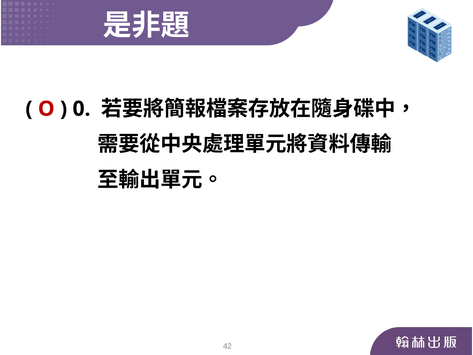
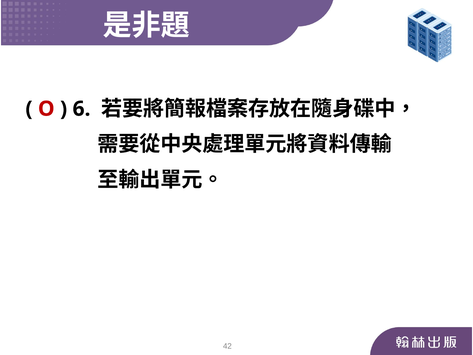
0: 0 -> 6
